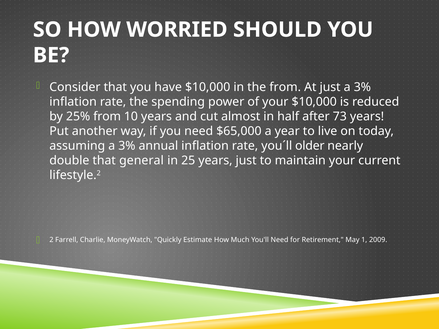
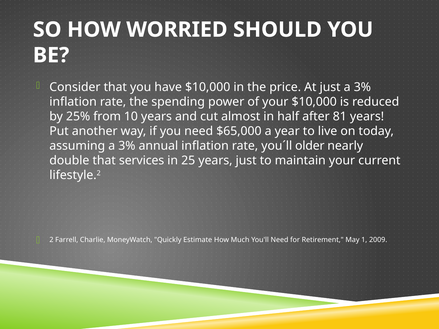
the from: from -> price
73: 73 -> 81
general: general -> services
